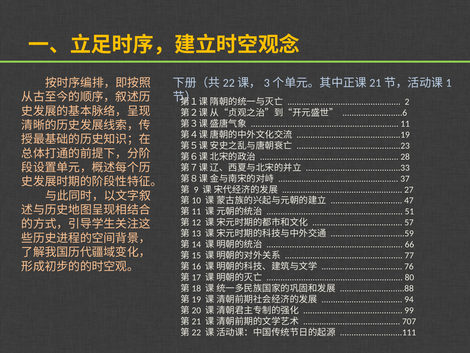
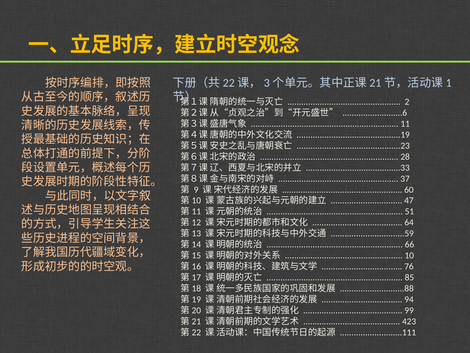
27: 27 -> 60
57: 57 -> 64
77: 77 -> 10
80: 80 -> 85
707: 707 -> 423
